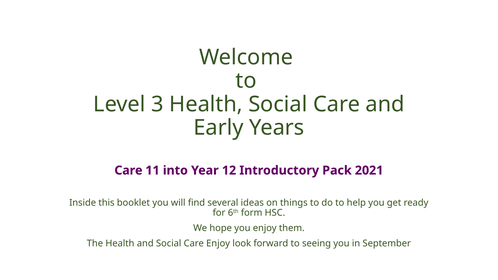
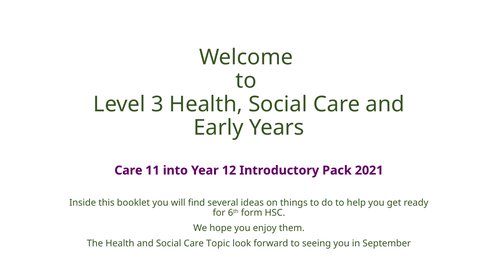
Care Enjoy: Enjoy -> Topic
